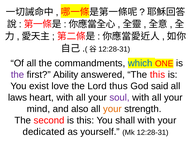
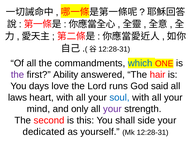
The this: this -> hair
exist: exist -> days
thus: thus -> runs
soul colour: purple -> blue
also: also -> only
your at (112, 109) colour: orange -> purple
shall with: with -> side
